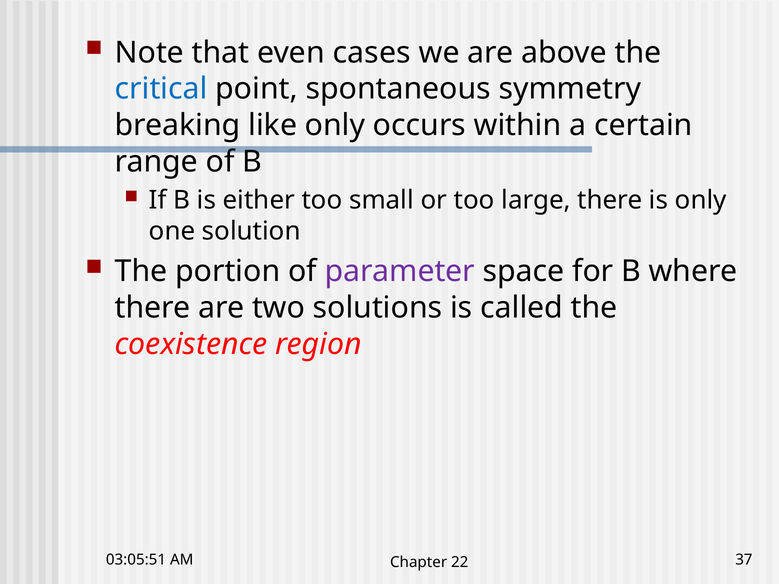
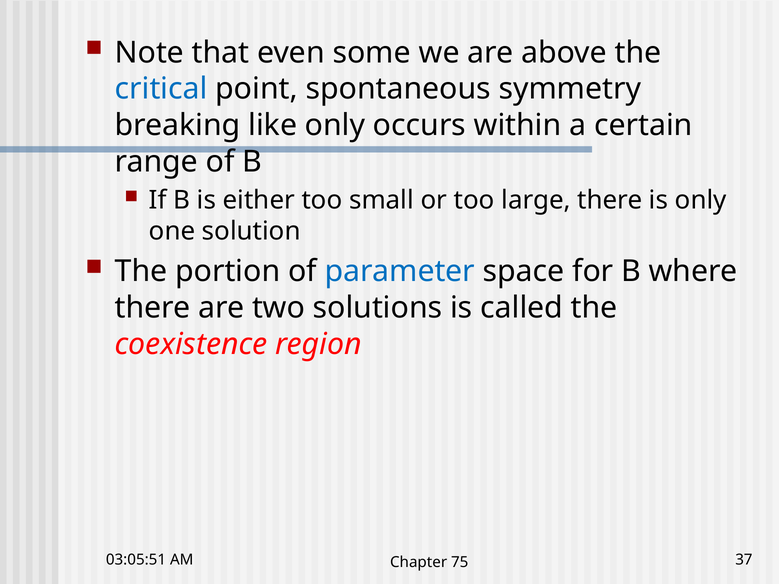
cases: cases -> some
parameter colour: purple -> blue
22: 22 -> 75
